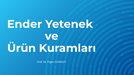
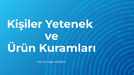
Ender: Ender -> Kişiler
